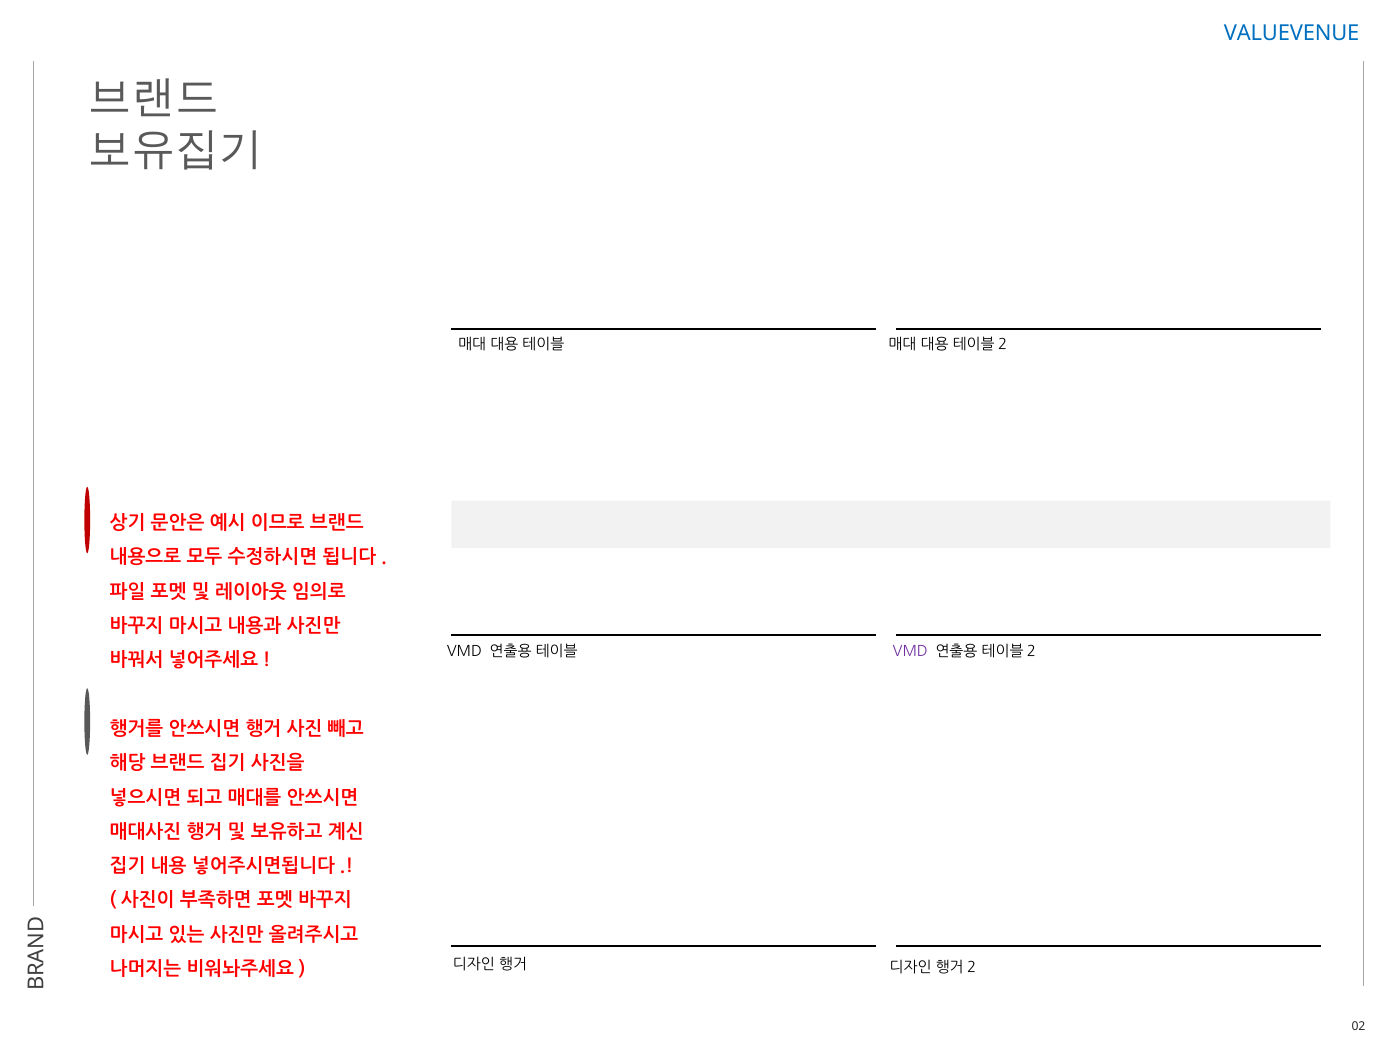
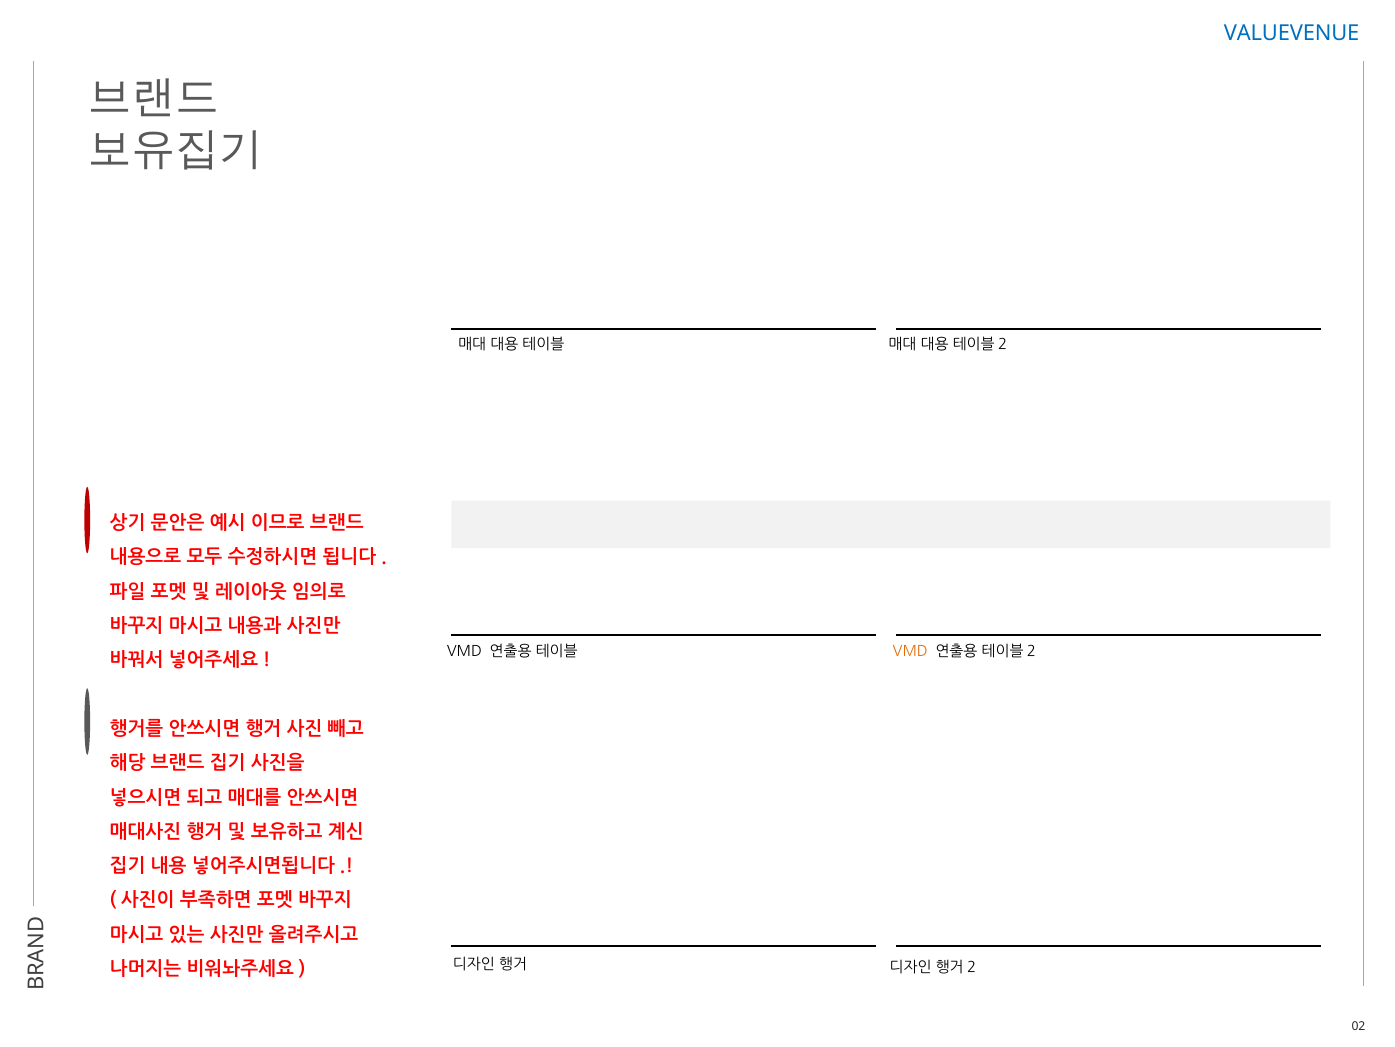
VMD at (910, 651) colour: purple -> orange
